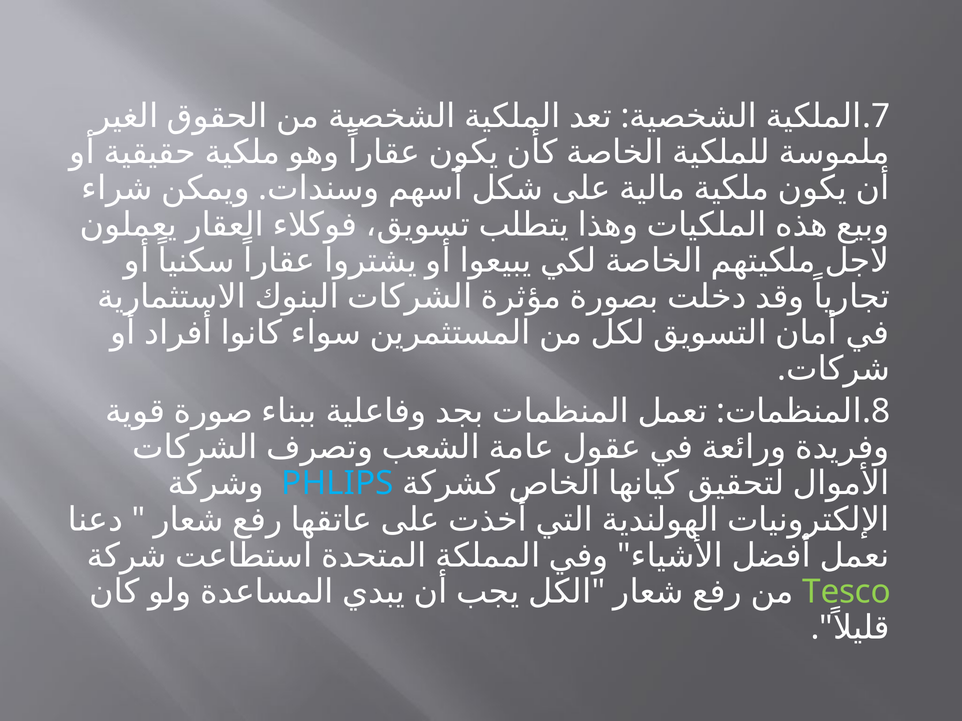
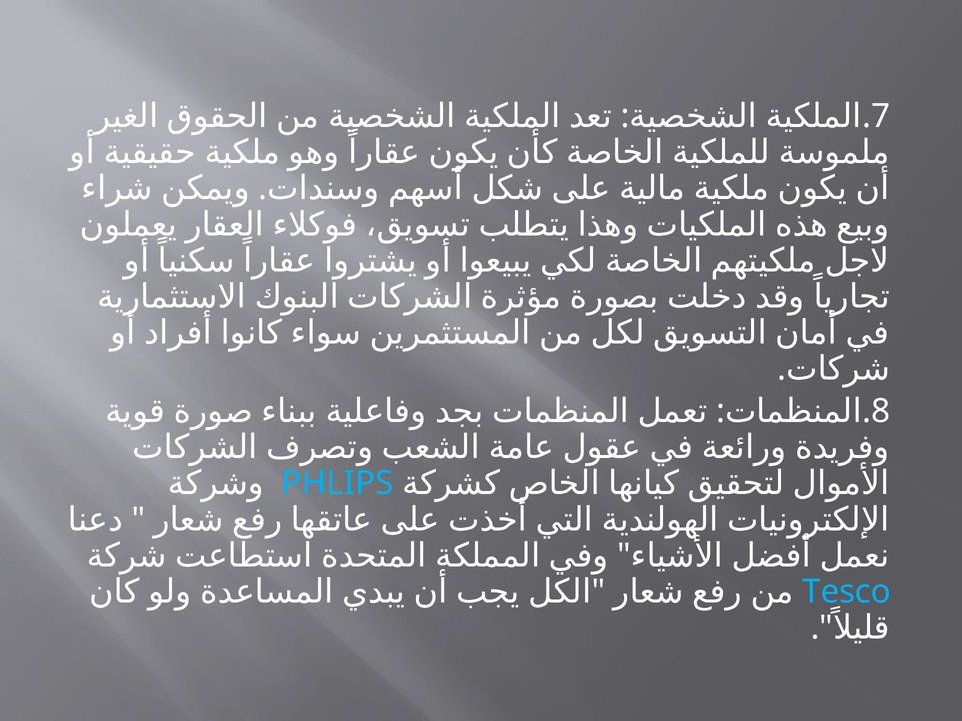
Tesco colour: light green -> light blue
